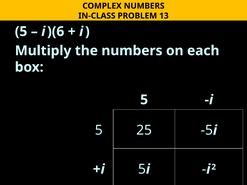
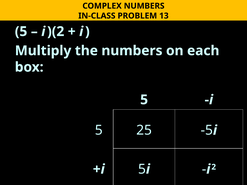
)(6: )(6 -> )(2
